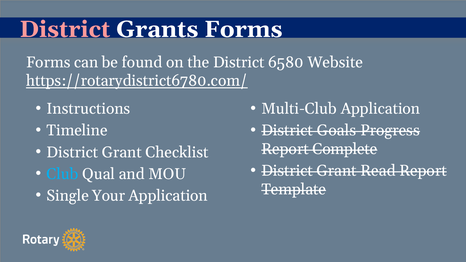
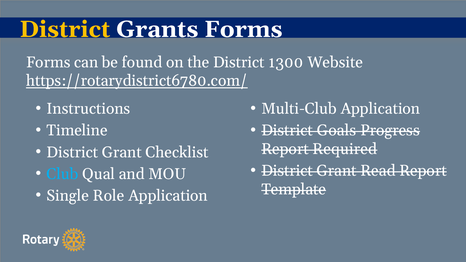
District at (65, 29) colour: pink -> yellow
6580: 6580 -> 1300
Complete: Complete -> Required
Your: Your -> Role
